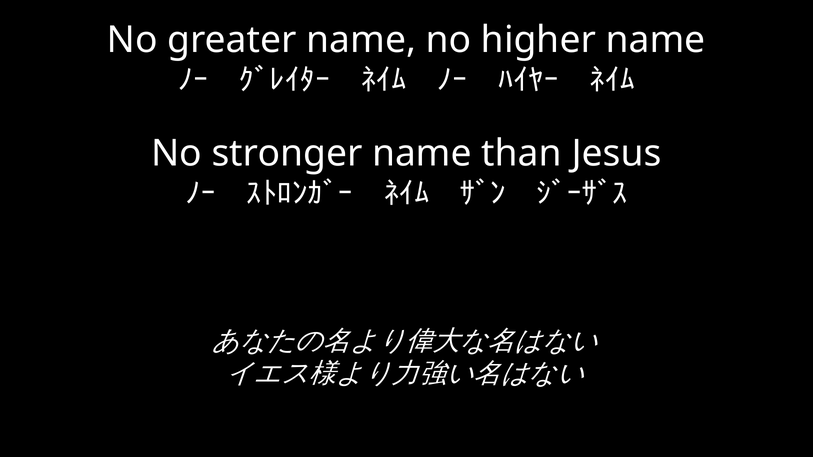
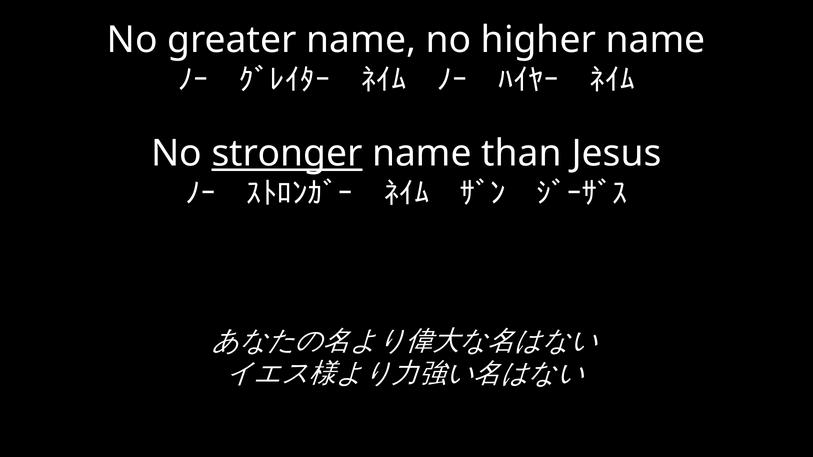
stronger underline: none -> present
